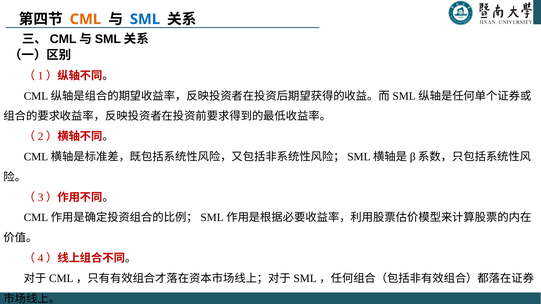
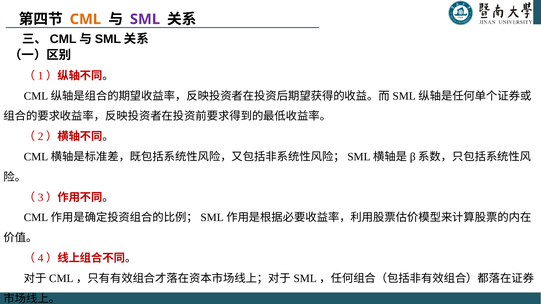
SML colour: blue -> purple
